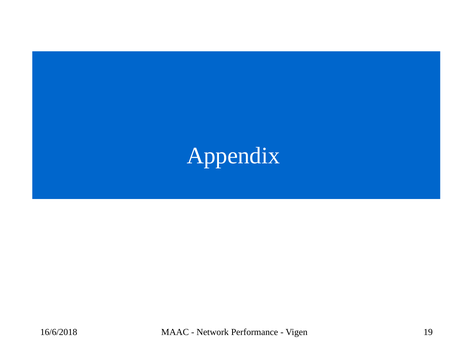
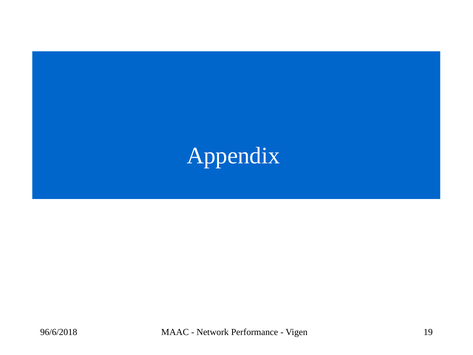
16/6/2018: 16/6/2018 -> 96/6/2018
